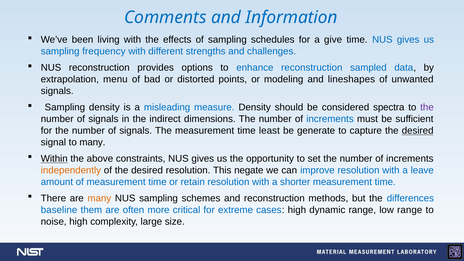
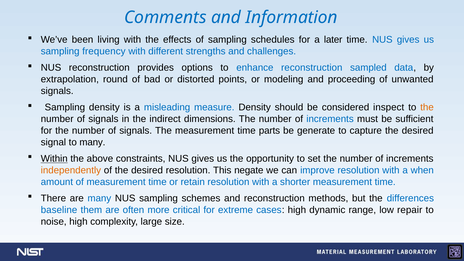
give: give -> later
menu: menu -> round
lineshapes: lineshapes -> proceeding
spectra: spectra -> inspect
the at (427, 107) colour: purple -> orange
least: least -> parts
desired at (418, 131) underline: present -> none
leave: leave -> when
many at (99, 198) colour: orange -> blue
low range: range -> repair
